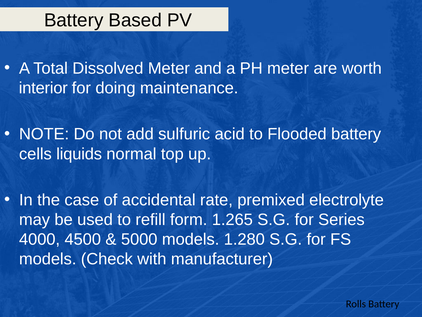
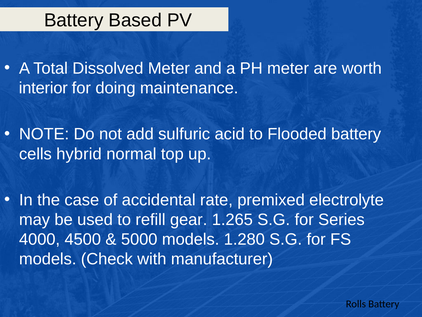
liquids: liquids -> hybrid
form: form -> gear
